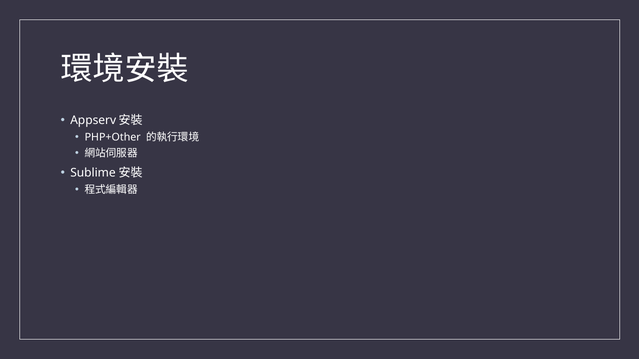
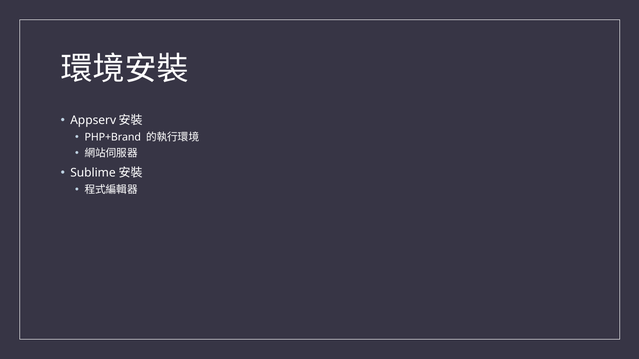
PHP+Other: PHP+Other -> PHP+Brand
